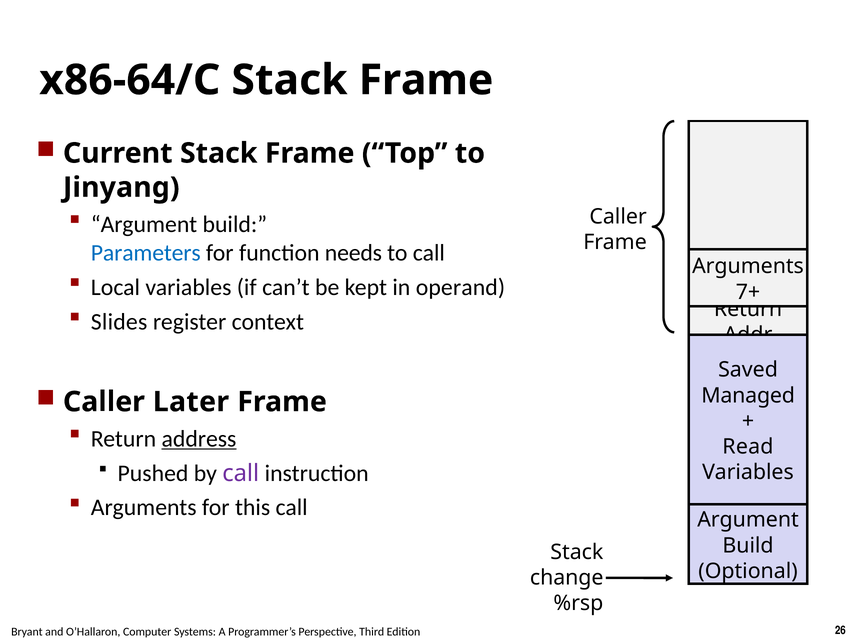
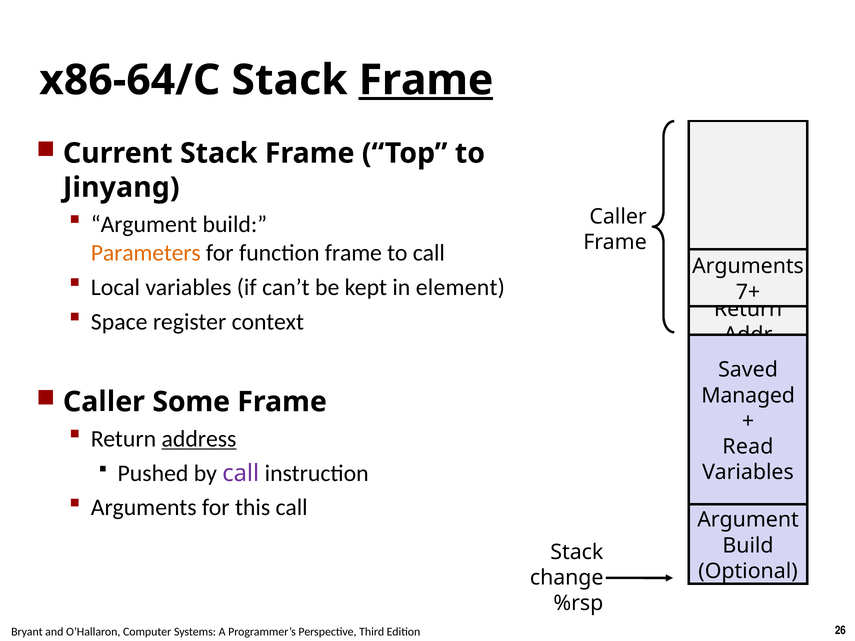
Frame at (426, 80) underline: none -> present
Parameters colour: blue -> orange
function needs: needs -> frame
operand: operand -> element
Slides: Slides -> Space
Later: Later -> Some
